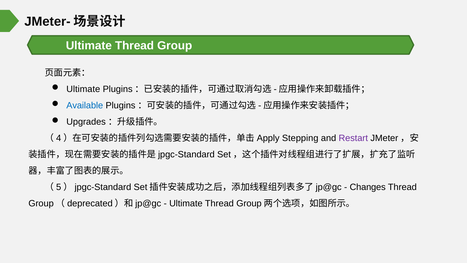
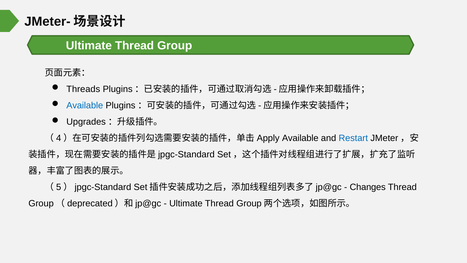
Ultimate at (83, 89): Ultimate -> Threads
Stepping at (300, 138): Stepping -> Available
Restart colour: purple -> blue
